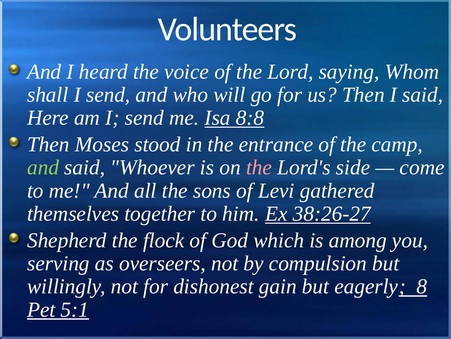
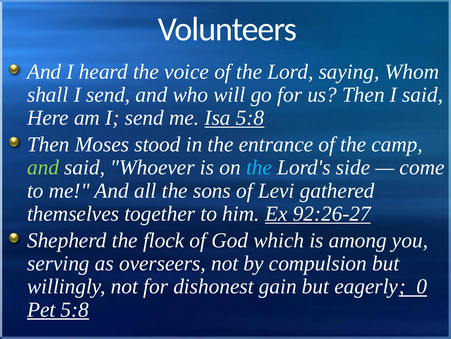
Isa 8:8: 8:8 -> 5:8
the at (259, 167) colour: pink -> light blue
38:26-27: 38:26-27 -> 92:26-27
8: 8 -> 0
Pet 5:1: 5:1 -> 5:8
